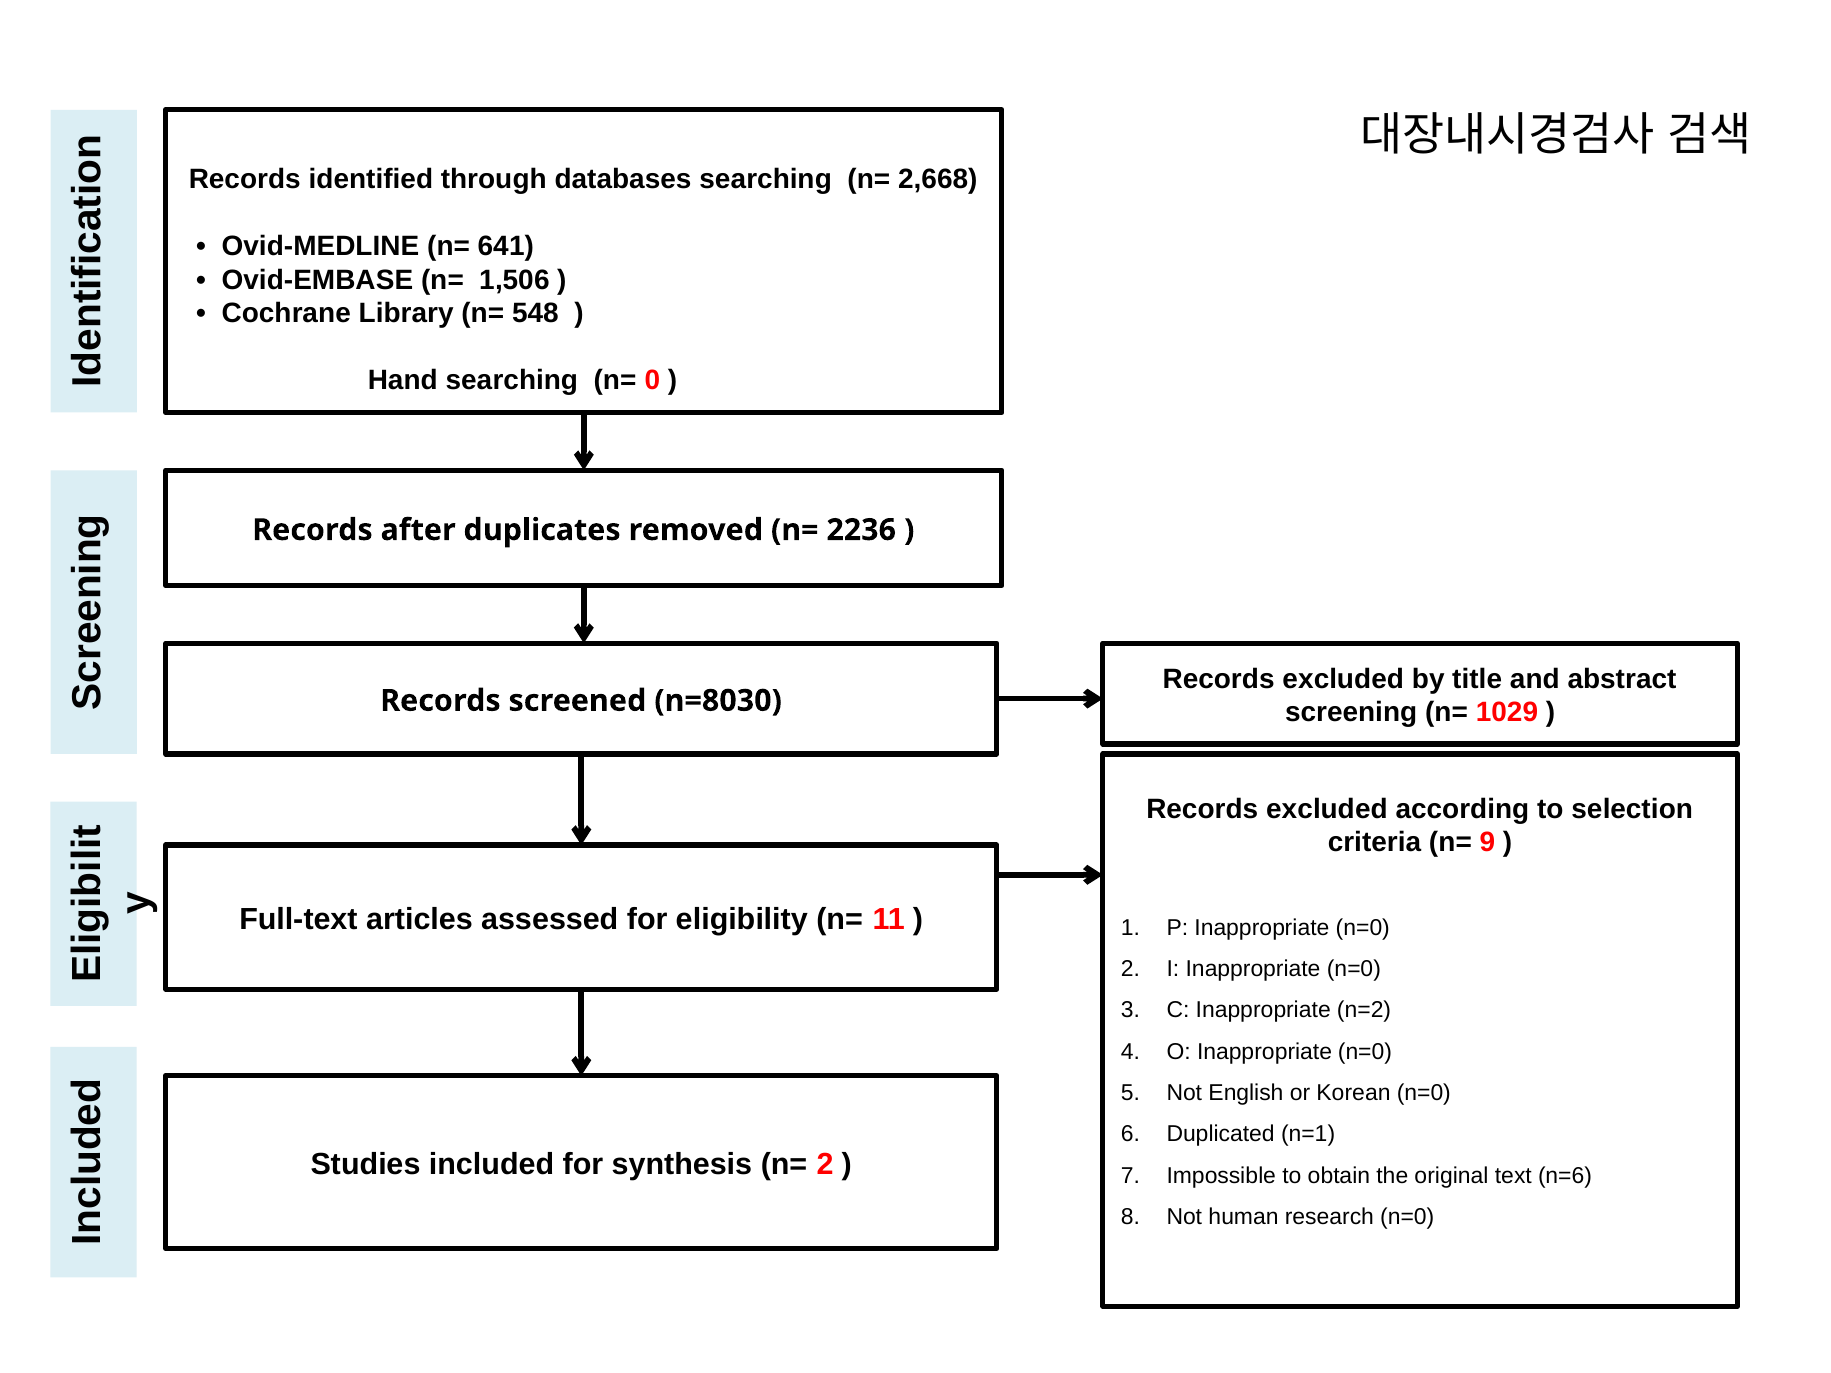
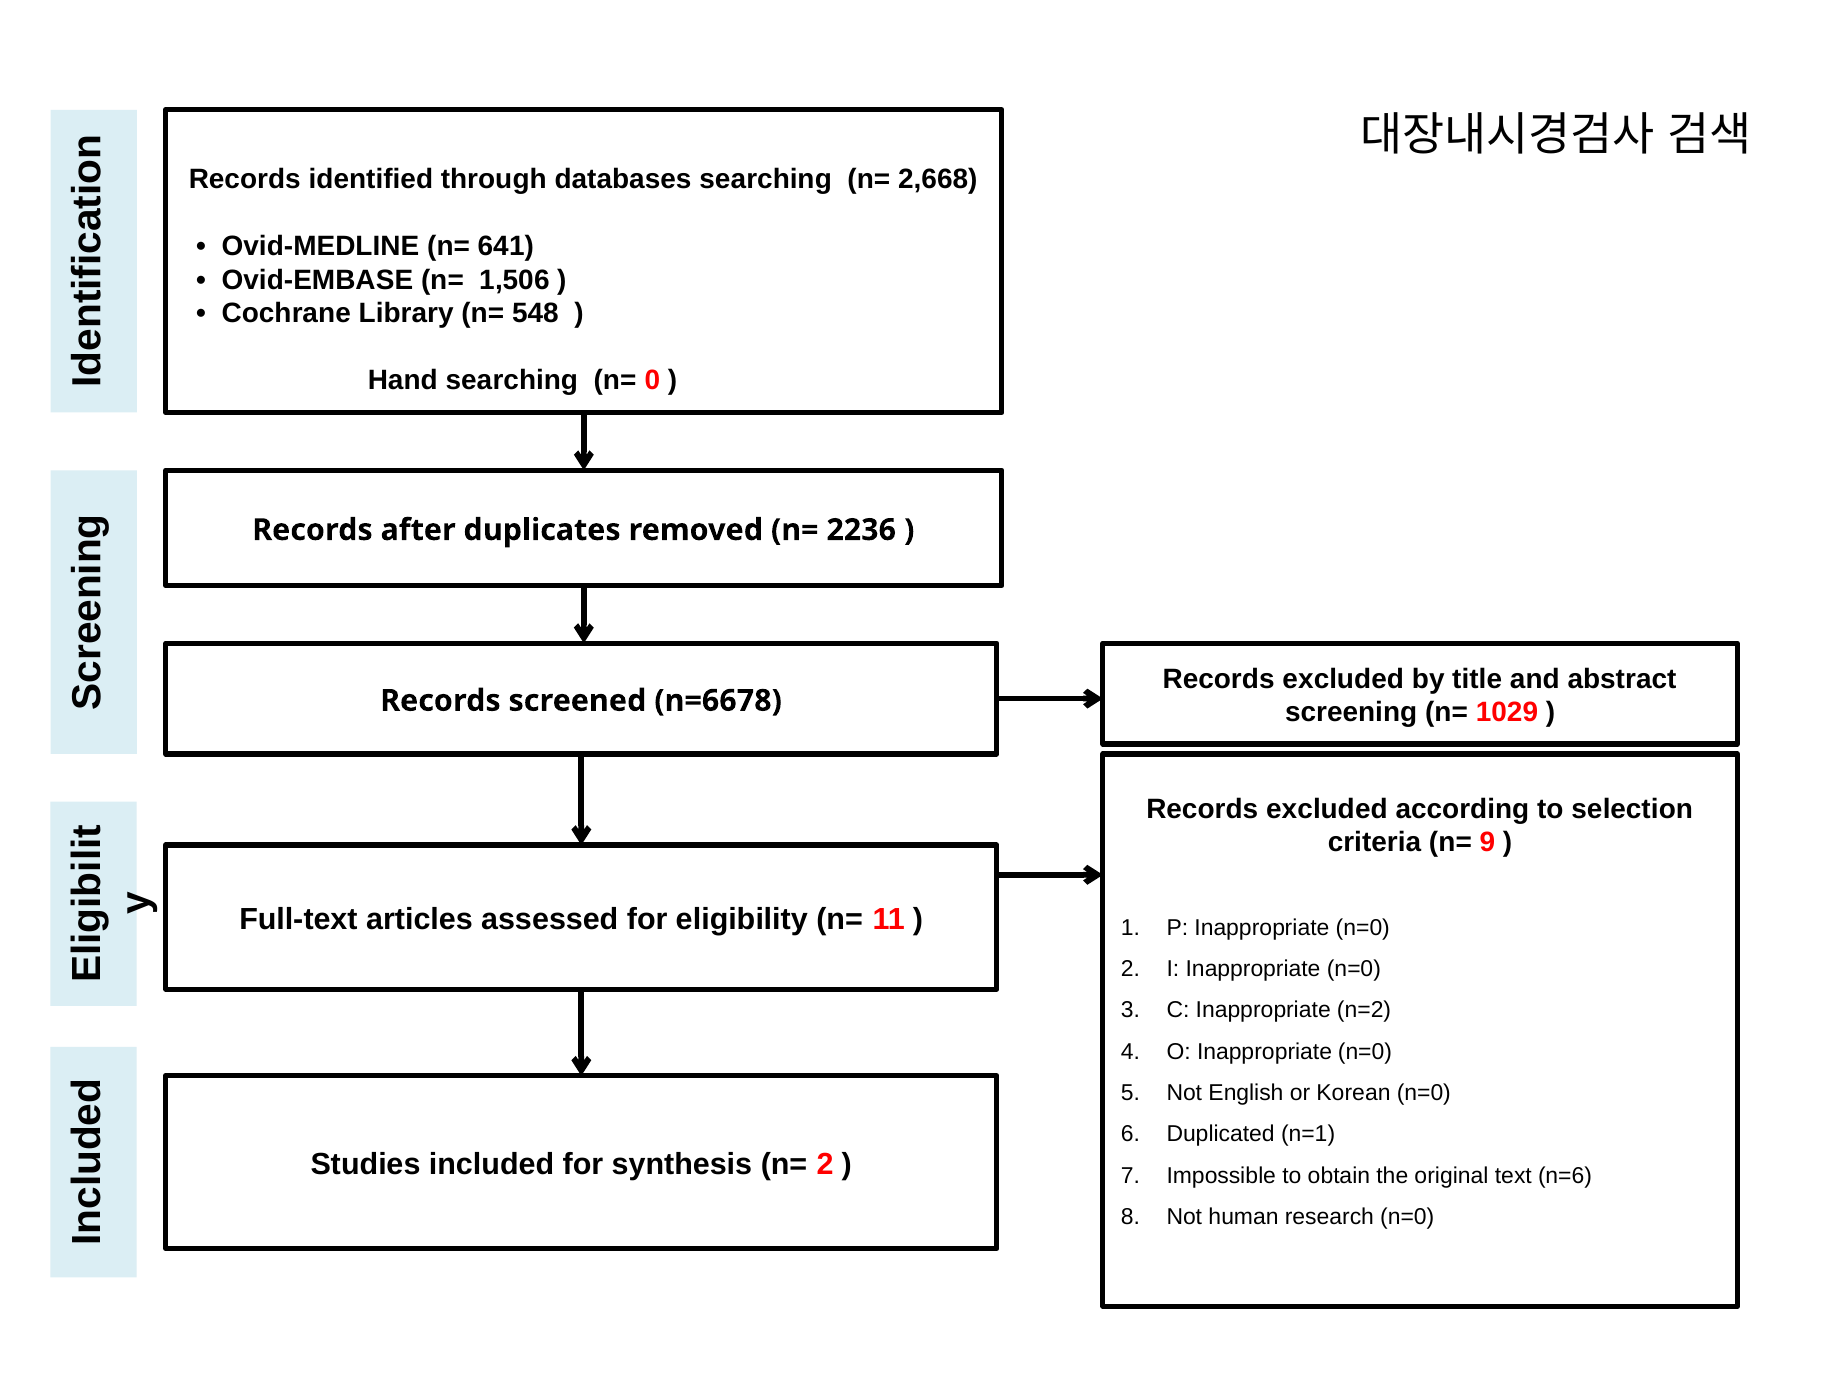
n=8030: n=8030 -> n=6678
